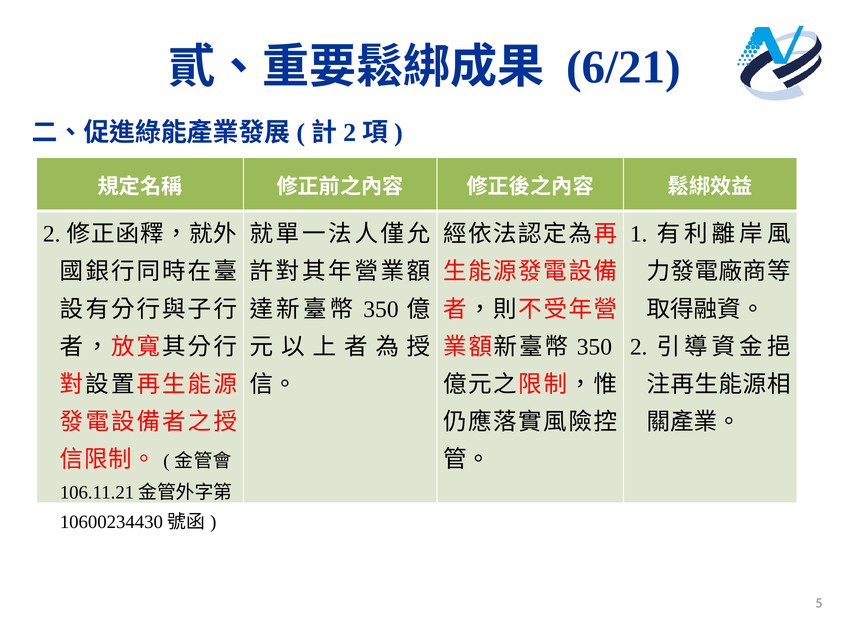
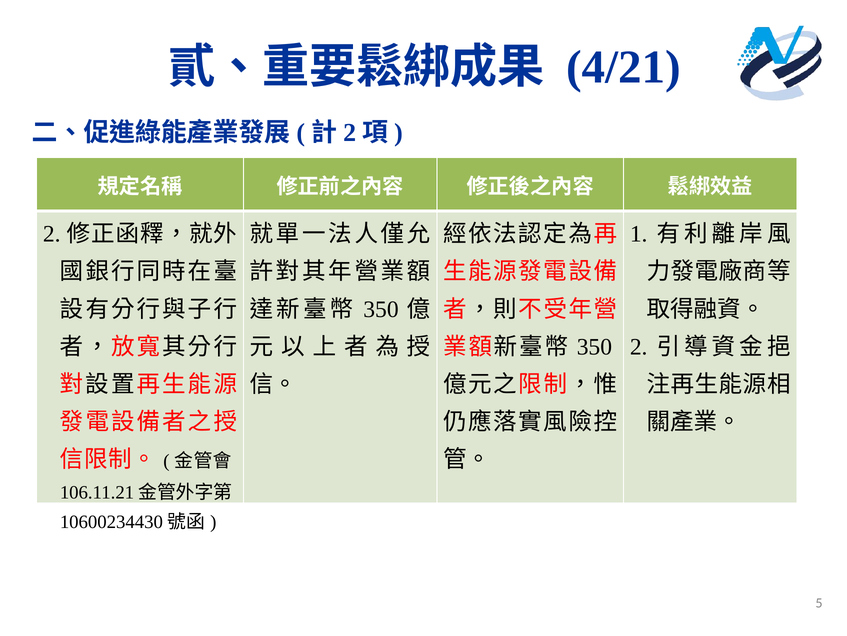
6/21: 6/21 -> 4/21
